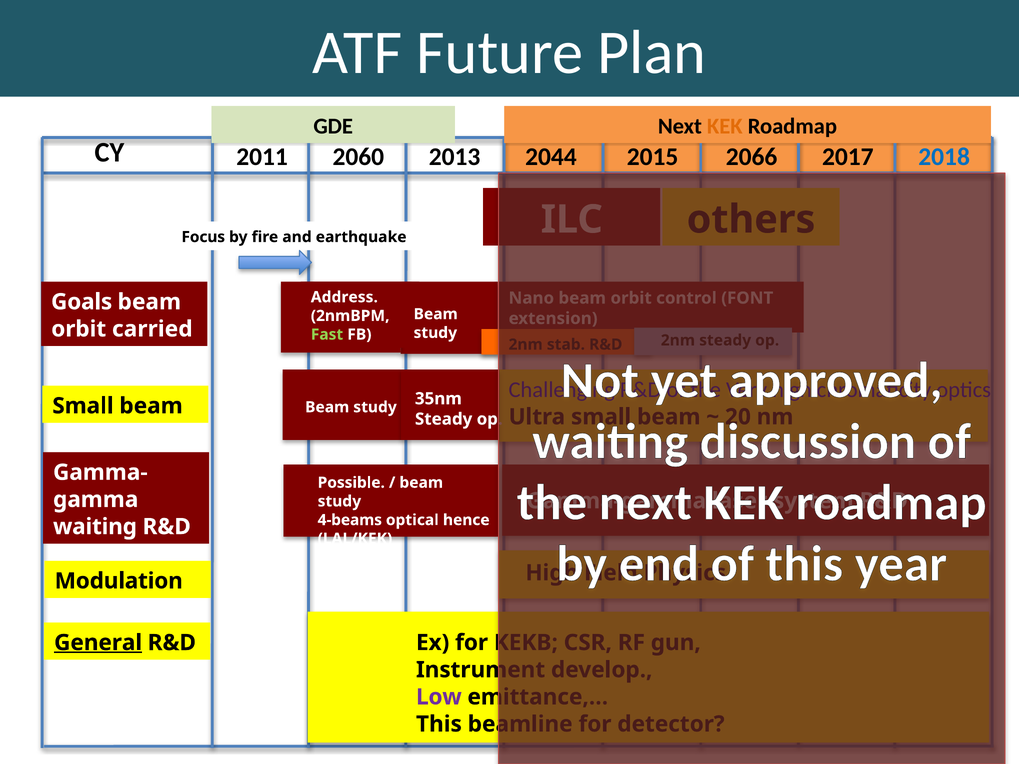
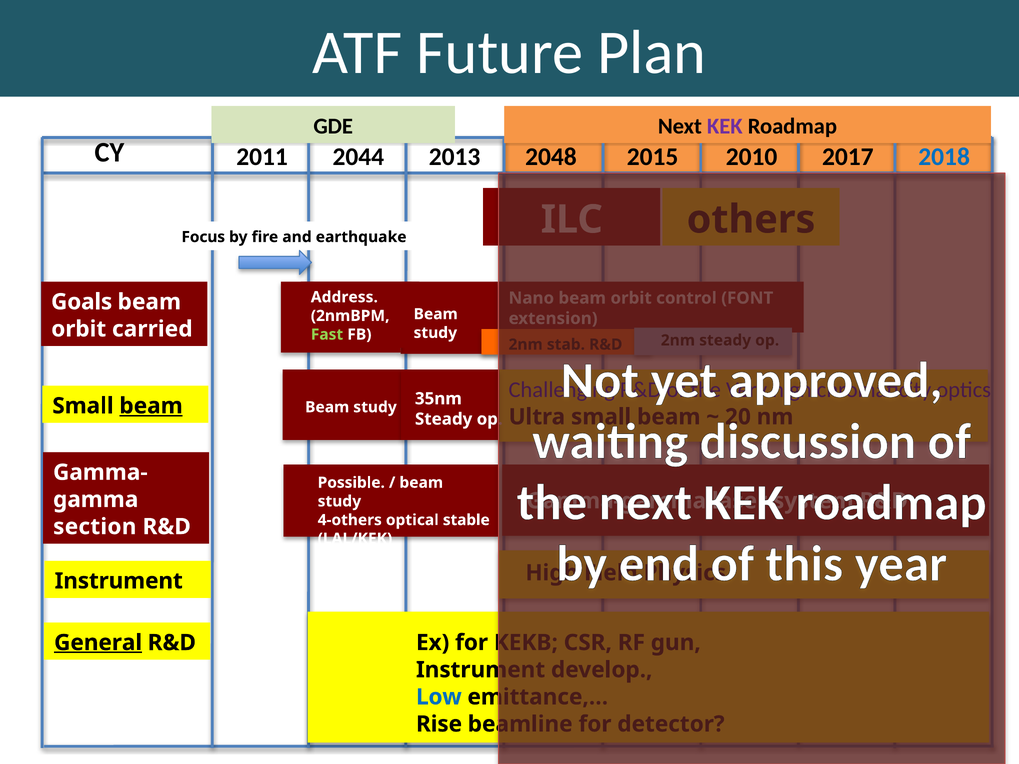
KEK at (725, 126) colour: orange -> purple
2060: 2060 -> 2044
2044: 2044 -> 2048
2066: 2066 -> 2010
beam at (151, 406) underline: none -> present
4-beams: 4-beams -> 4-others
hence: hence -> stable
waiting at (95, 527): waiting -> section
Modulation at (119, 581): Modulation -> Instrument
Low colour: purple -> blue
This at (439, 724): This -> Rise
